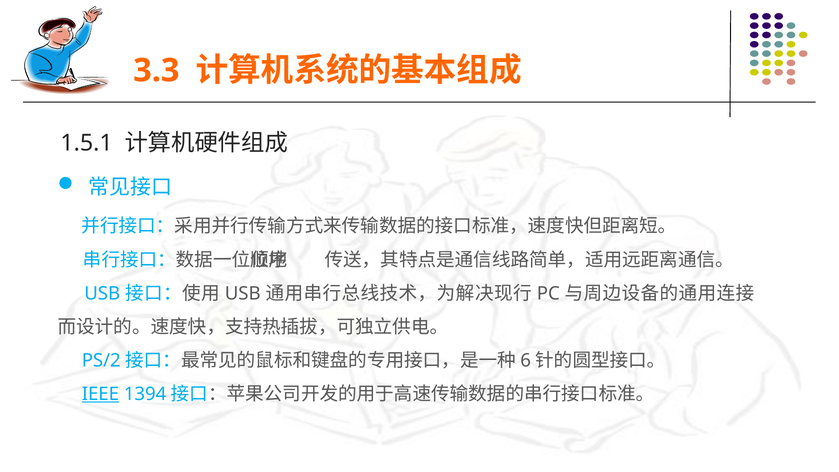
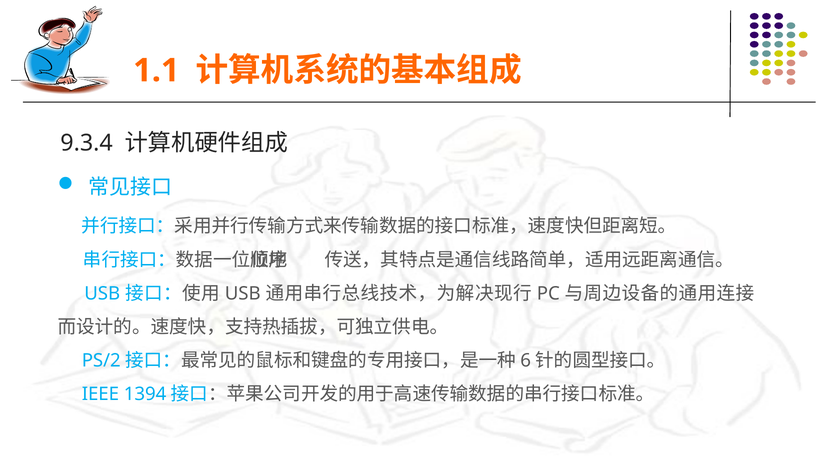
3.3: 3.3 -> 1.1
1.5.1: 1.5.1 -> 9.3.4
IEEE underline: present -> none
